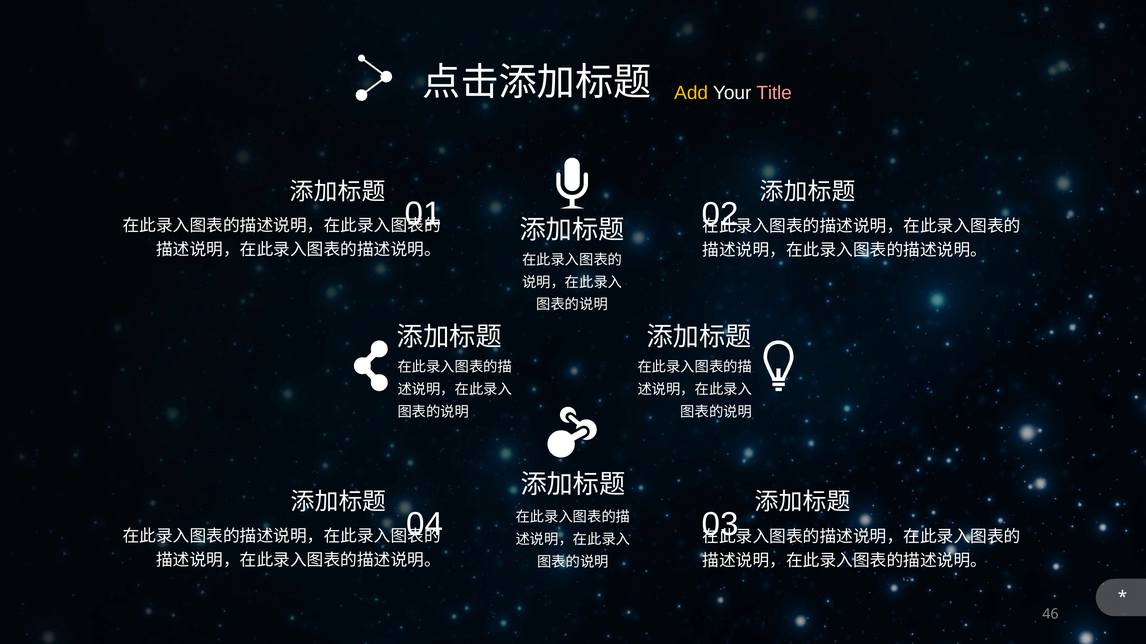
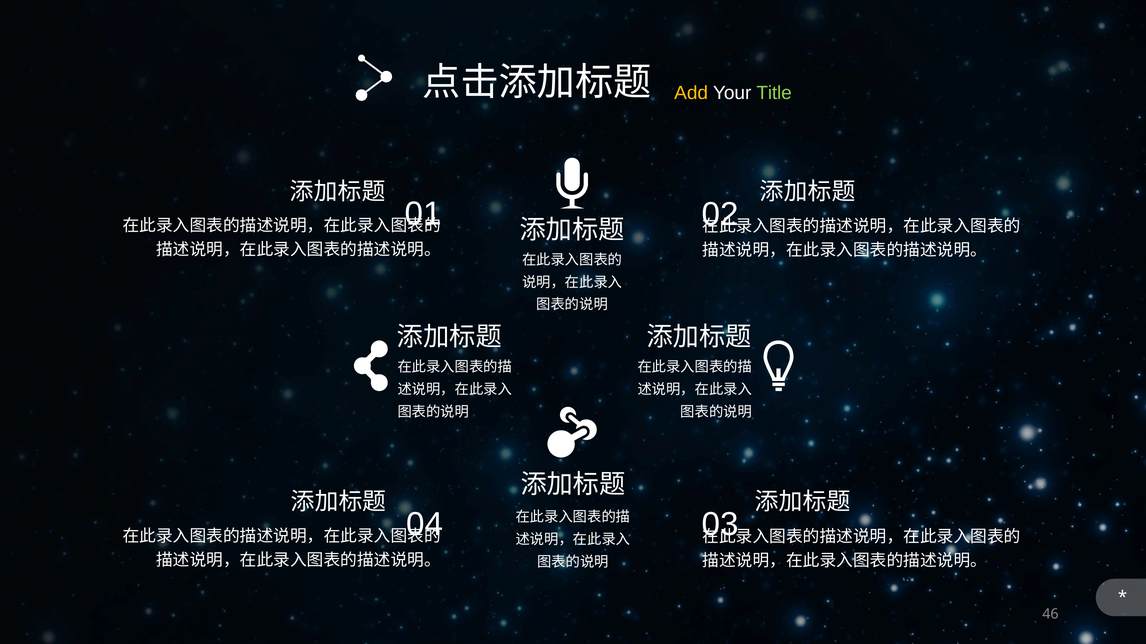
Title colour: pink -> light green
